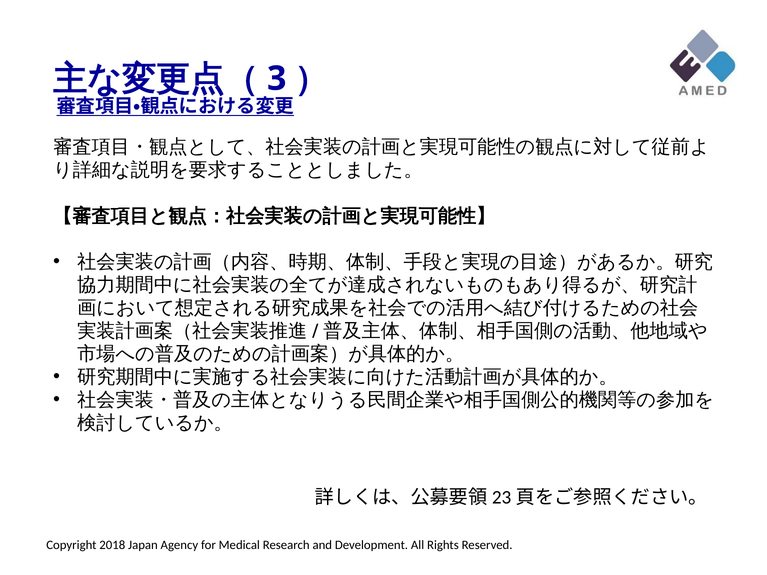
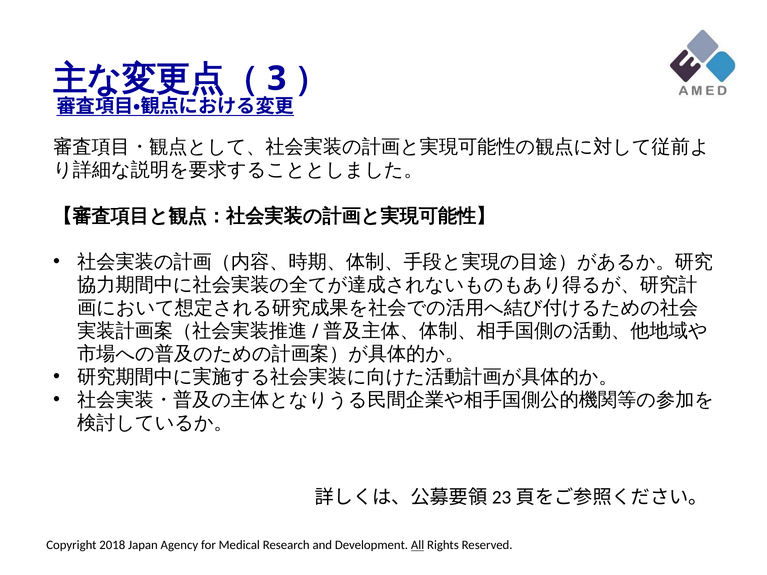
All at (418, 545) underline: none -> present
